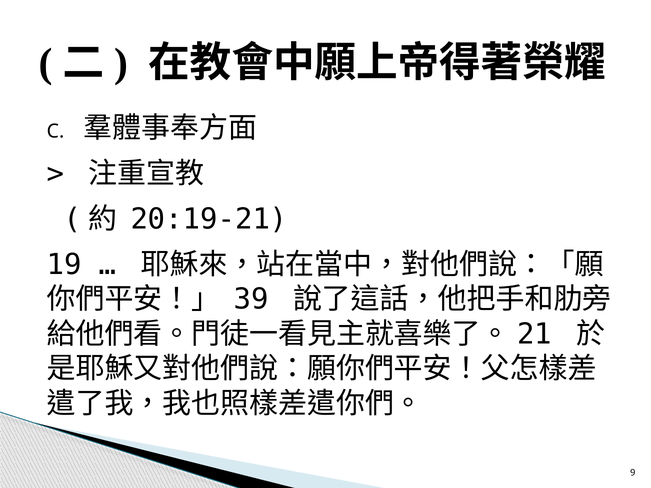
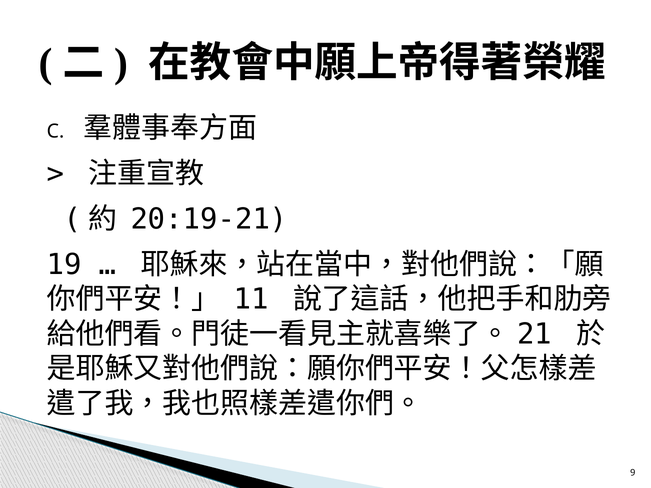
39: 39 -> 11
